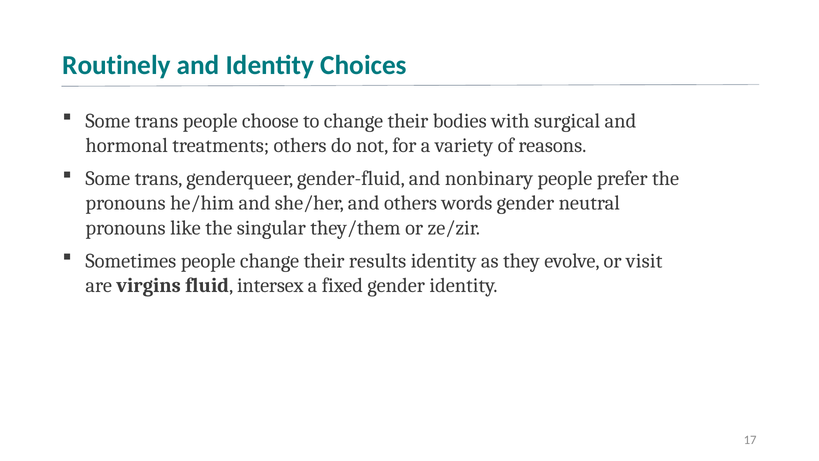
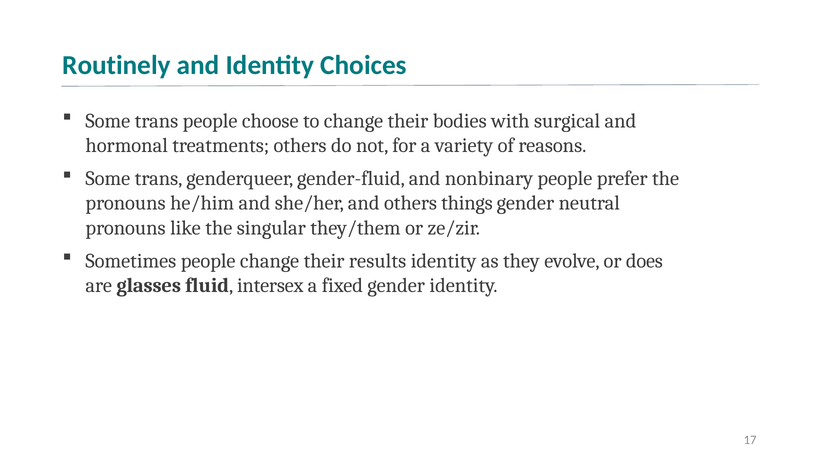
words: words -> things
visit: visit -> does
virgins: virgins -> glasses
